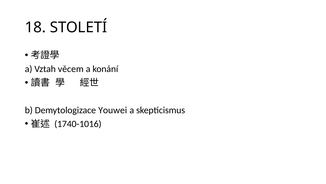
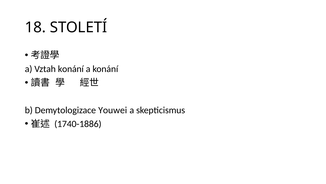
Vztah věcem: věcem -> konání
1740-1016: 1740-1016 -> 1740-1886
